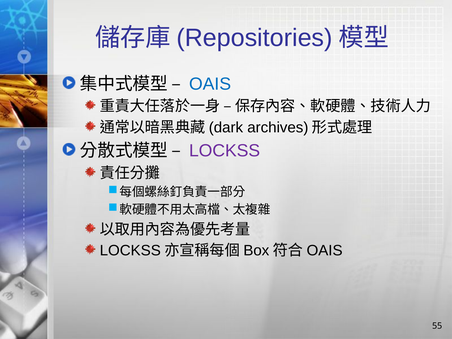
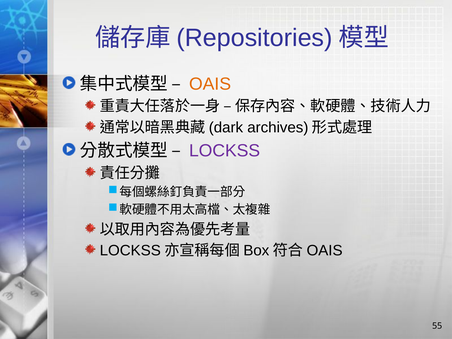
OAIS colour: blue -> orange
